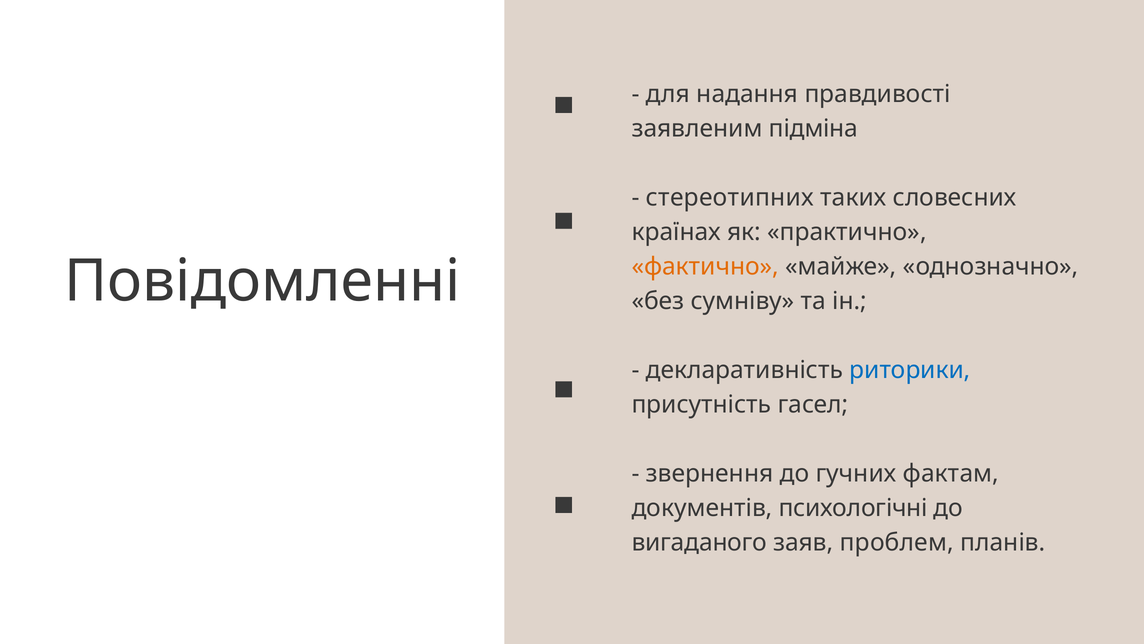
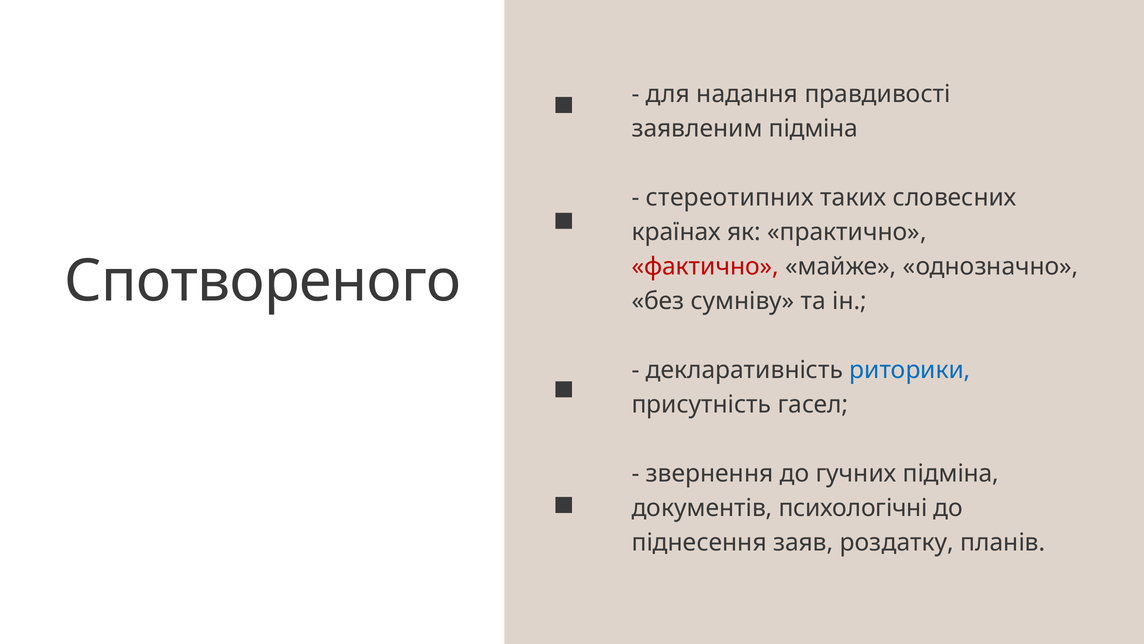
фактично colour: orange -> red
Повідомленні: Повідомленні -> Спотвореного
гучних фактам: фактам -> підміна
вигаданого: вигаданого -> піднесення
проблем: проблем -> роздатку
